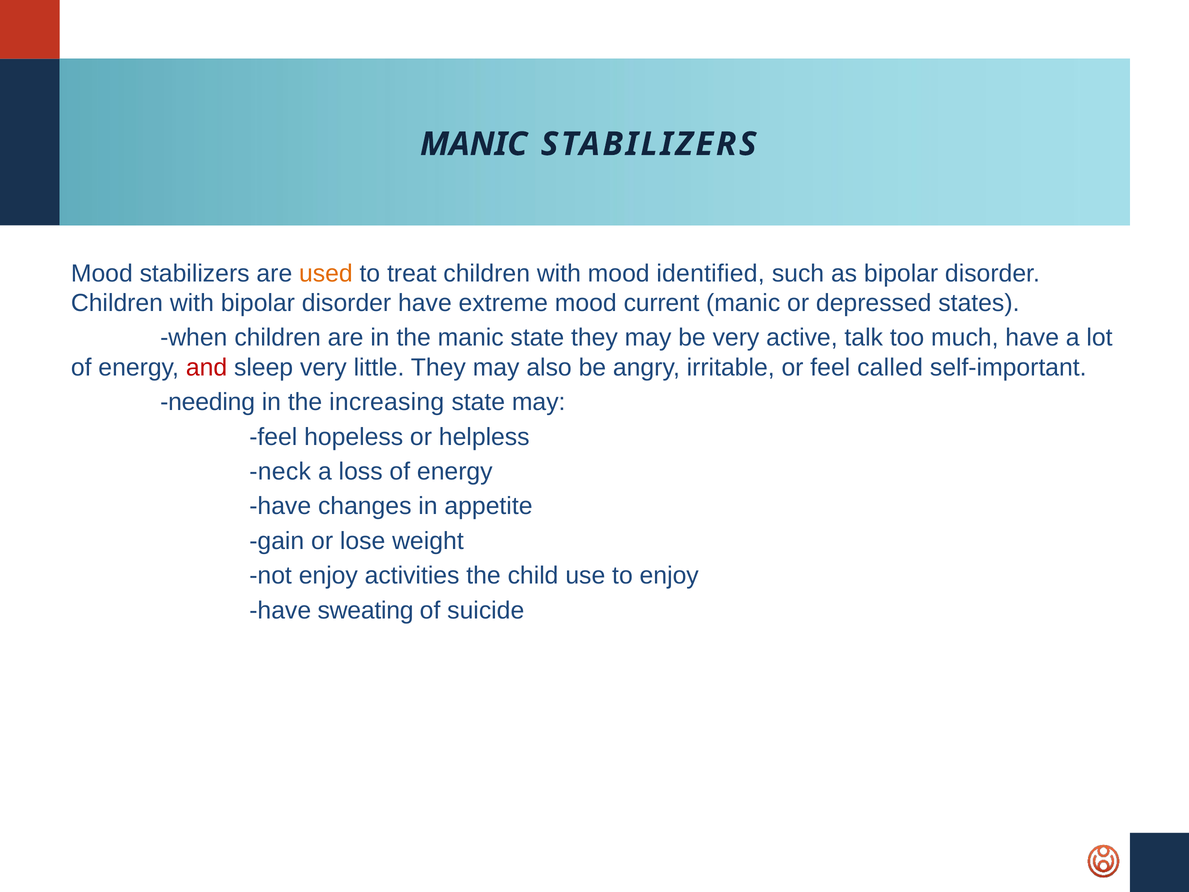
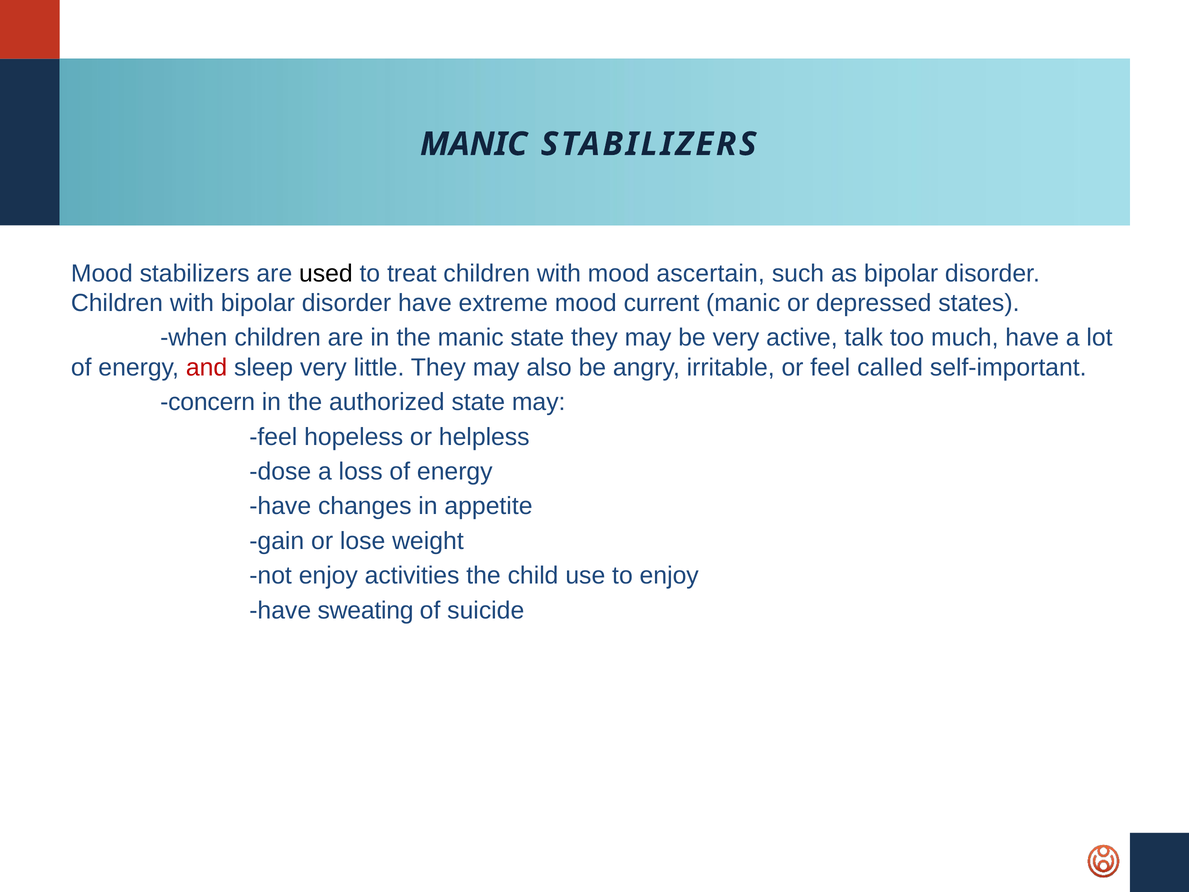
used colour: orange -> black
identified: identified -> ascertain
needing: needing -> concern
increasing: increasing -> authorized
neck: neck -> dose
